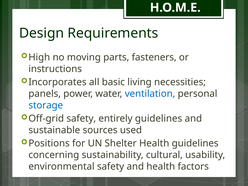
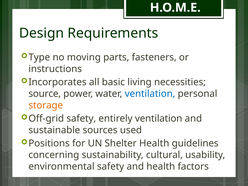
High: High -> Type
panels: panels -> source
storage colour: blue -> orange
entirely guidelines: guidelines -> ventilation
